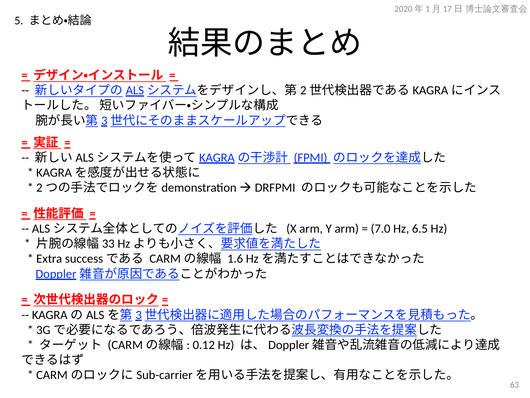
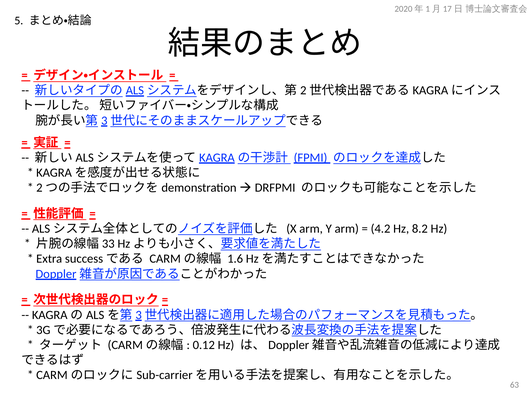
7.0: 7.0 -> 4.2
6.5: 6.5 -> 8.2
